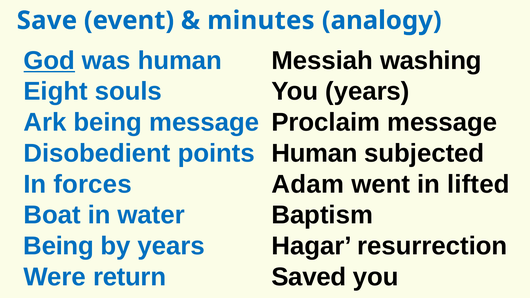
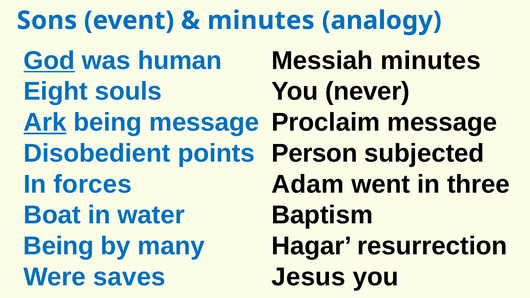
Save: Save -> Sons
Messiah washing: washing -> minutes
You years: years -> never
Ark underline: none -> present
Human at (314, 153): Human -> Person
lifted: lifted -> three
by years: years -> many
return: return -> saves
Saved: Saved -> Jesus
